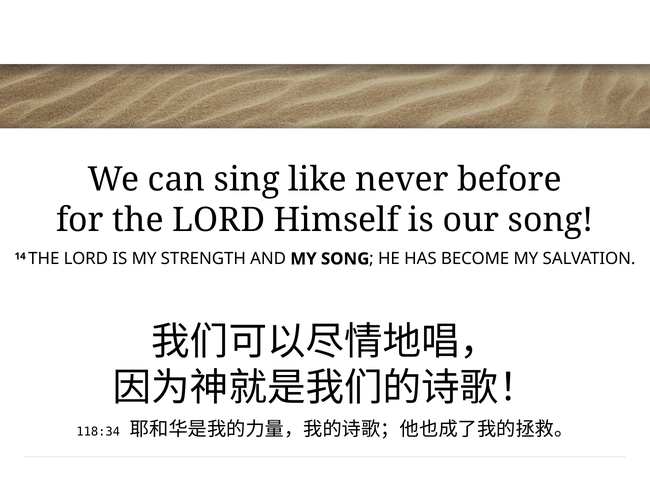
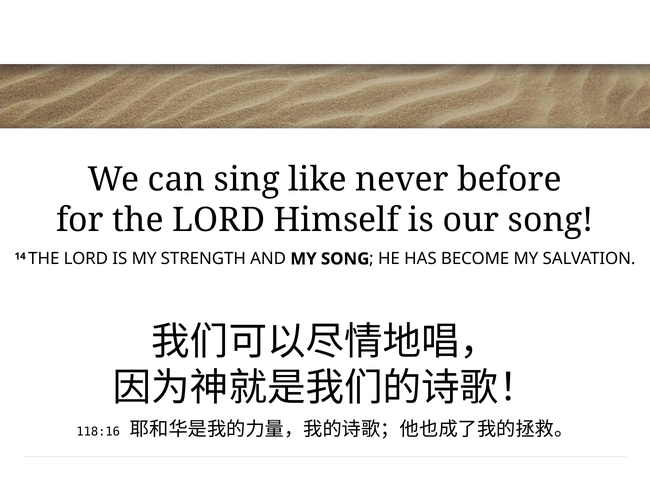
118:34: 118:34 -> 118:16
